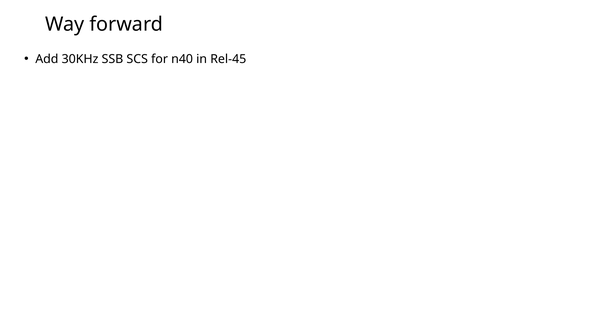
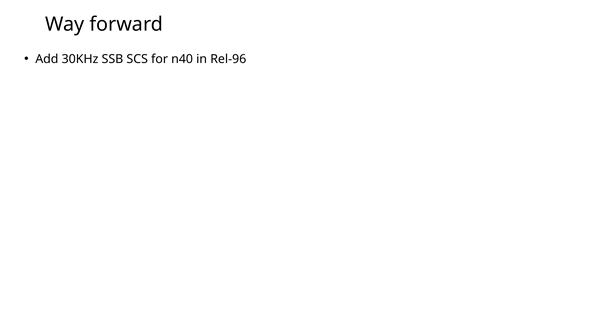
Rel-45: Rel-45 -> Rel-96
